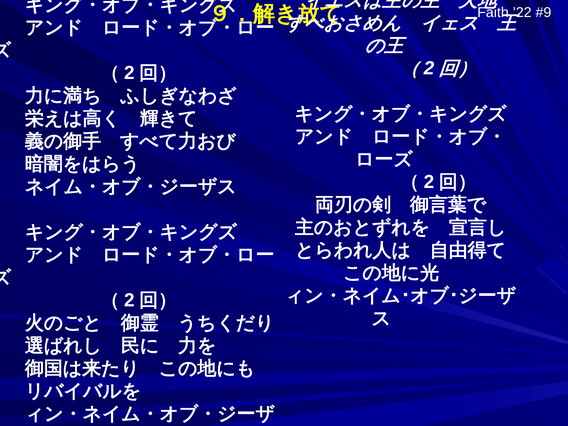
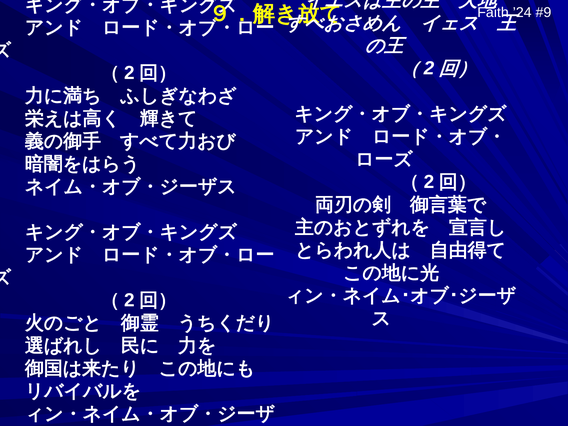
’22: ’22 -> ’24
